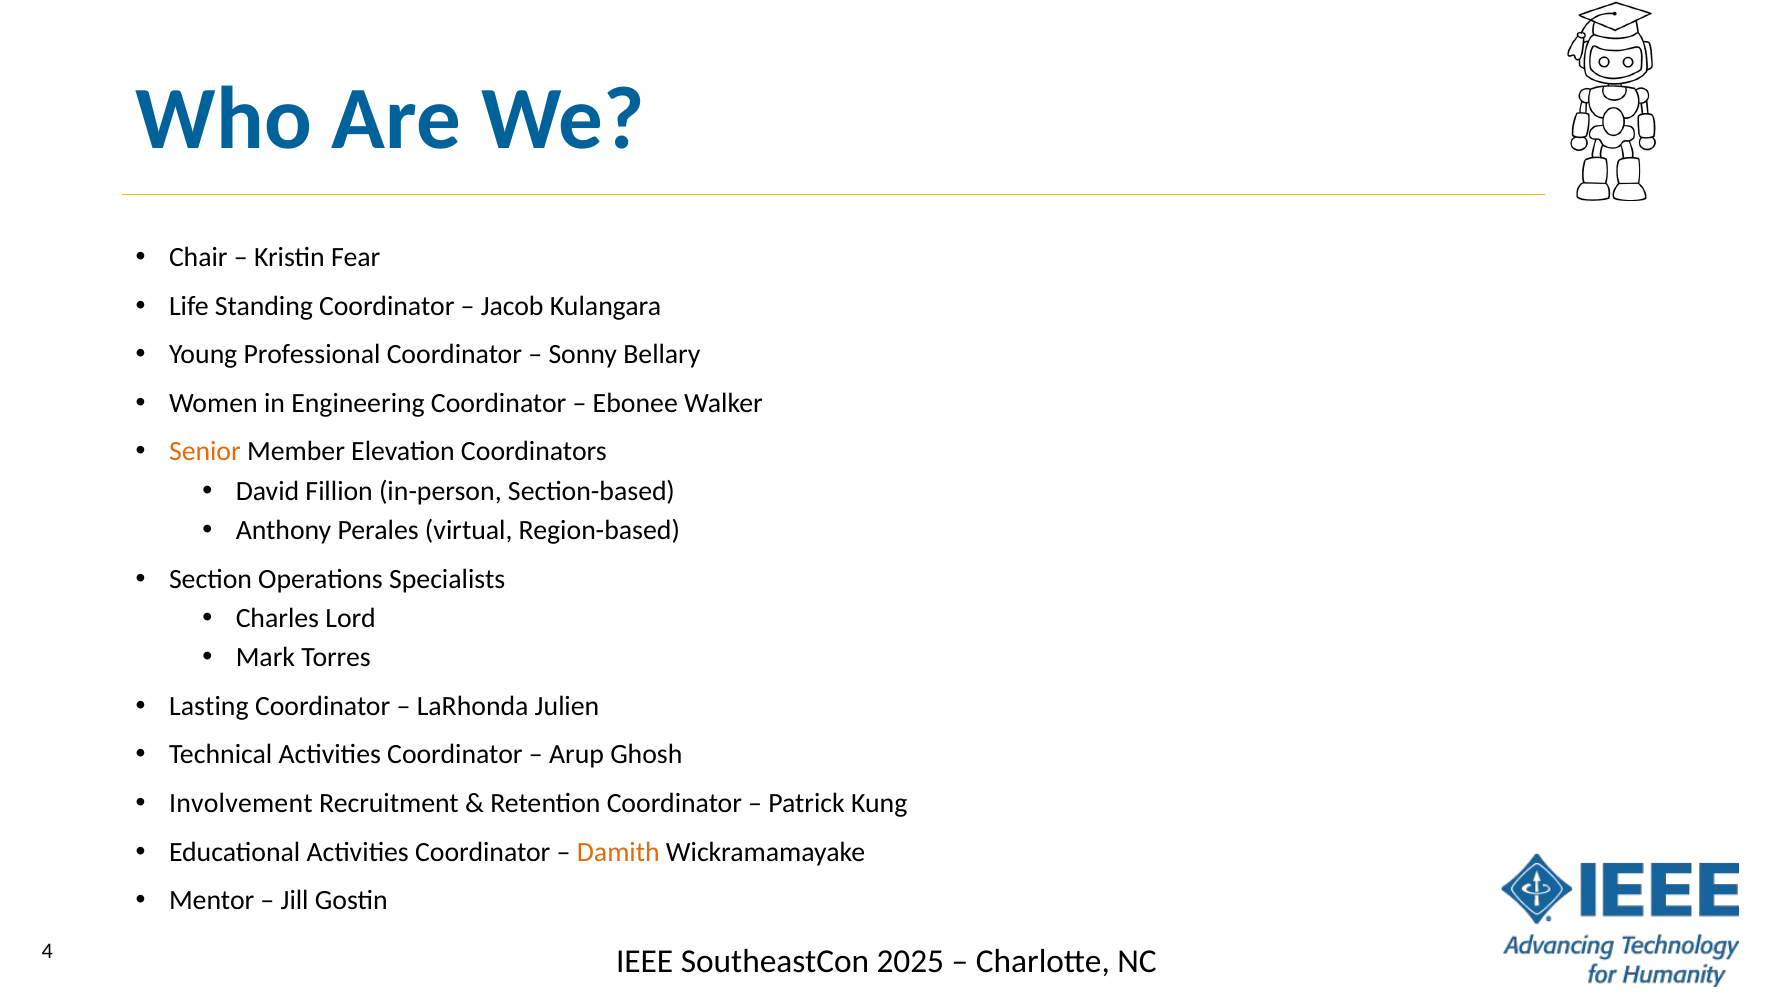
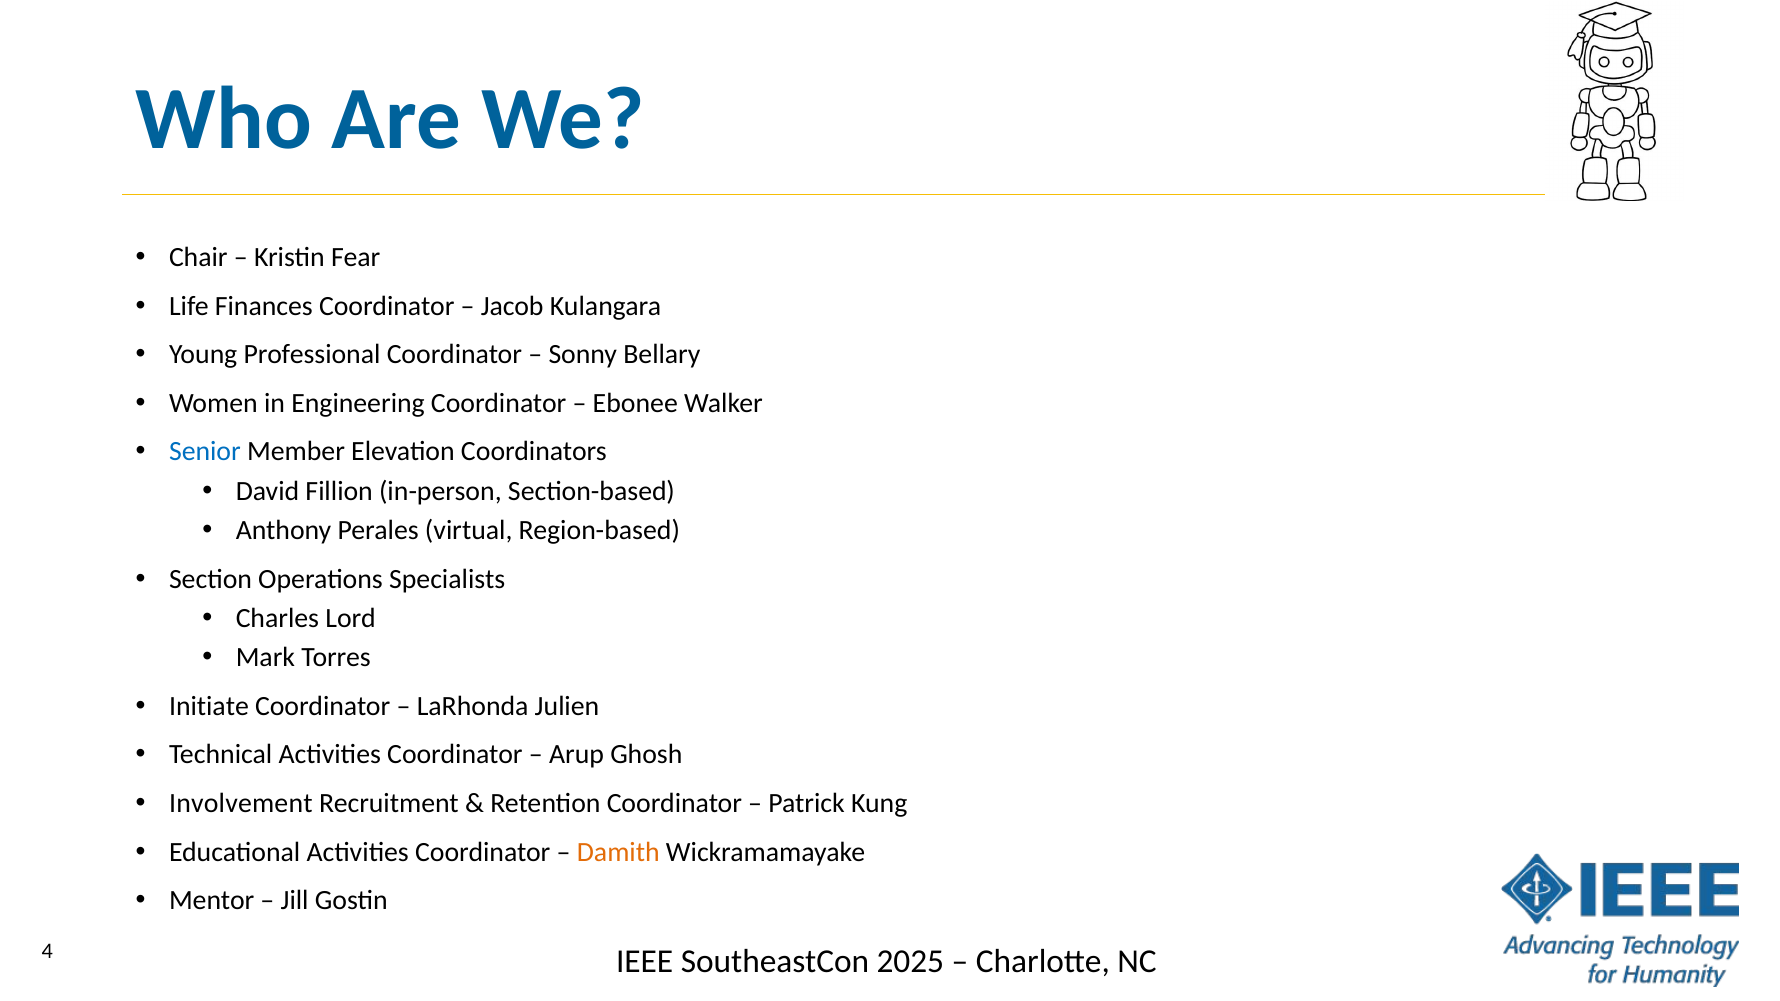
Standing: Standing -> Finances
Senior colour: orange -> blue
Lasting: Lasting -> Initiate
